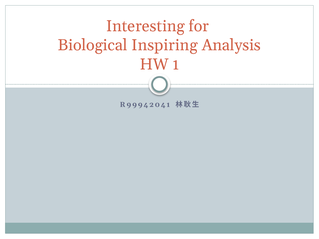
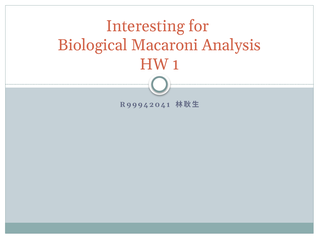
Inspiring: Inspiring -> Macaroni
